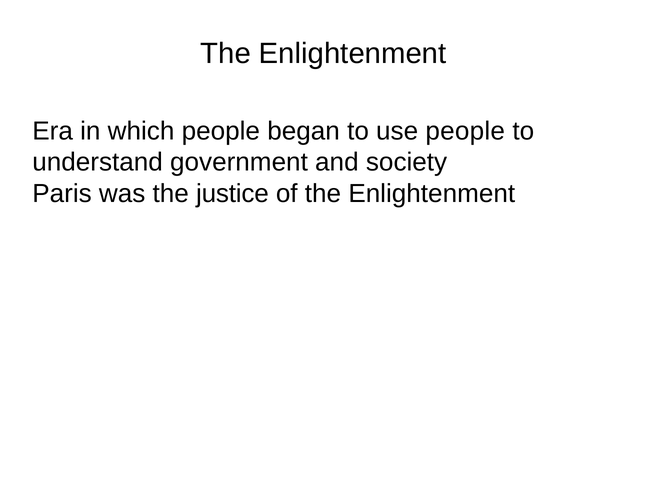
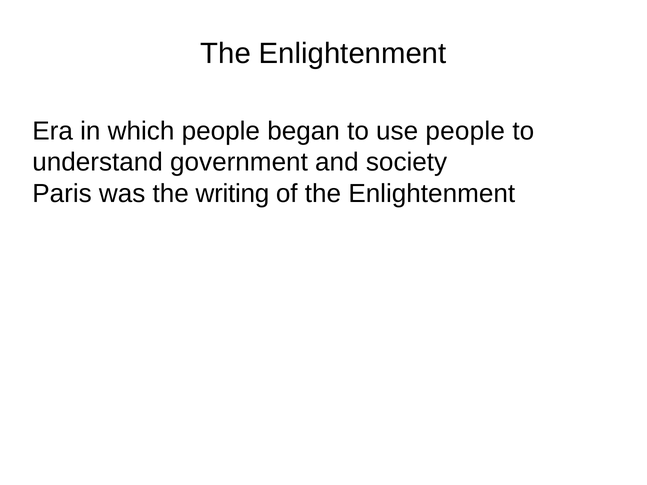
justice: justice -> writing
